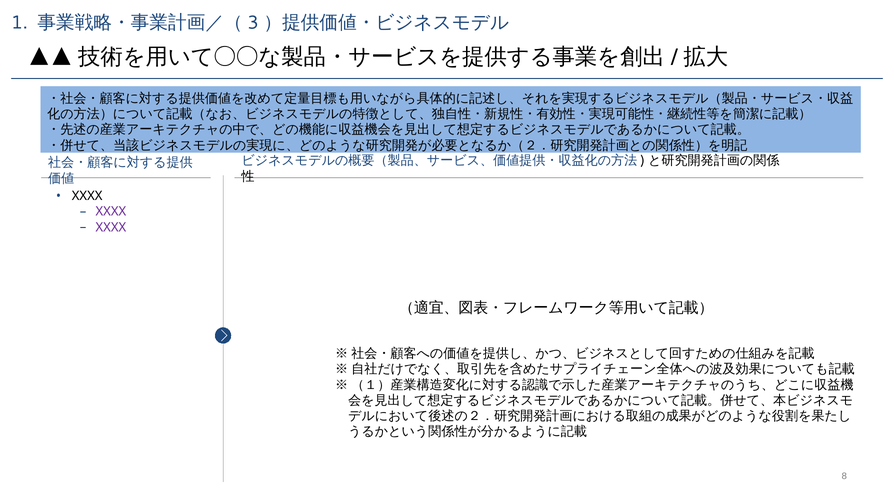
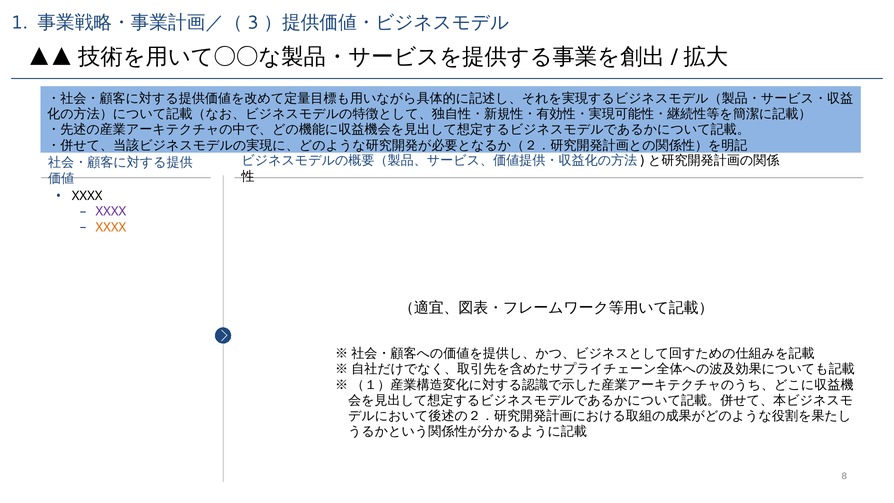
XXXX at (111, 227) colour: purple -> orange
